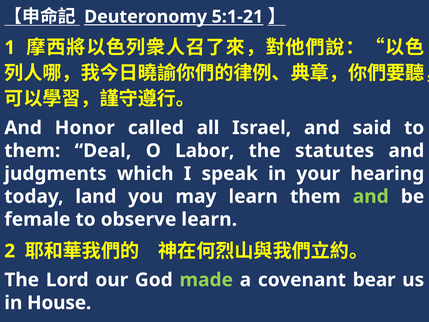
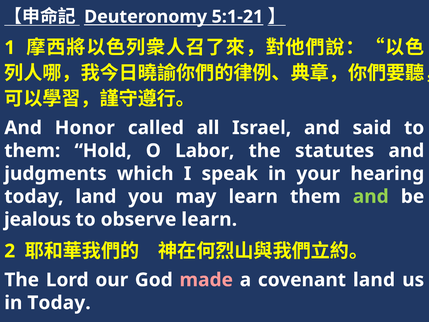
Deal: Deal -> Hold
female: female -> jealous
made colour: light green -> pink
covenant bear: bear -> land
in House: House -> Today
